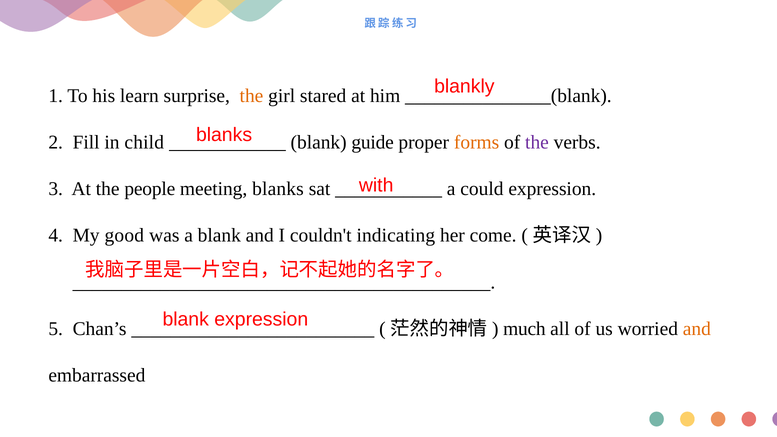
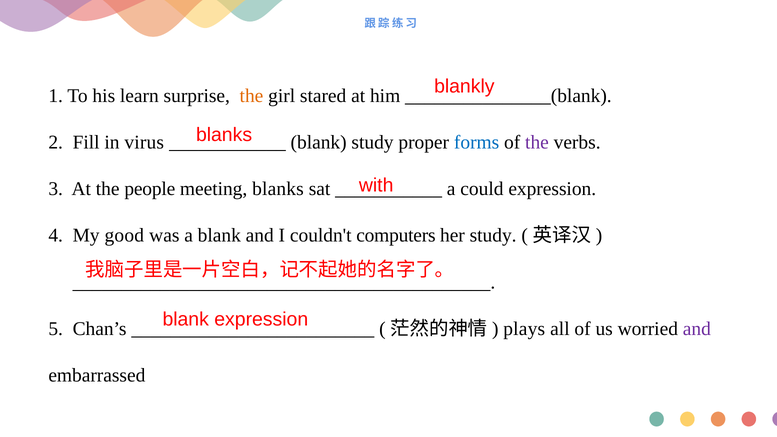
child: child -> virus
blank guide: guide -> study
forms colour: orange -> blue
indicating: indicating -> computers
her come: come -> study
much: much -> plays
and at (697, 329) colour: orange -> purple
